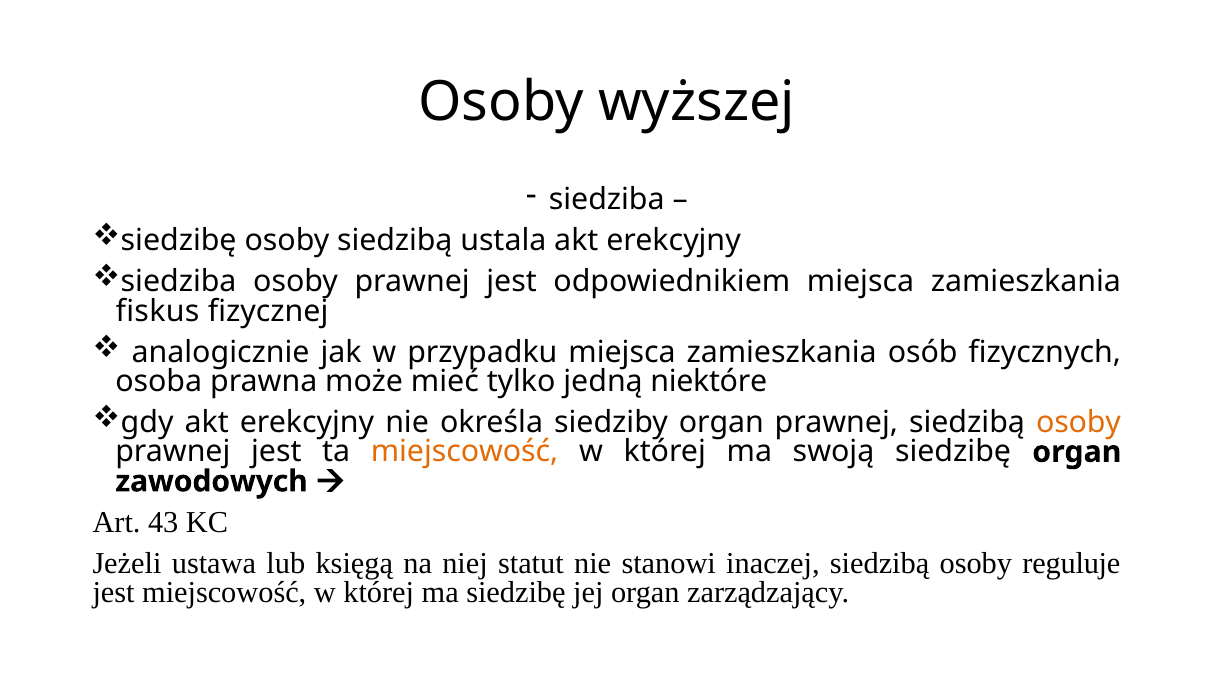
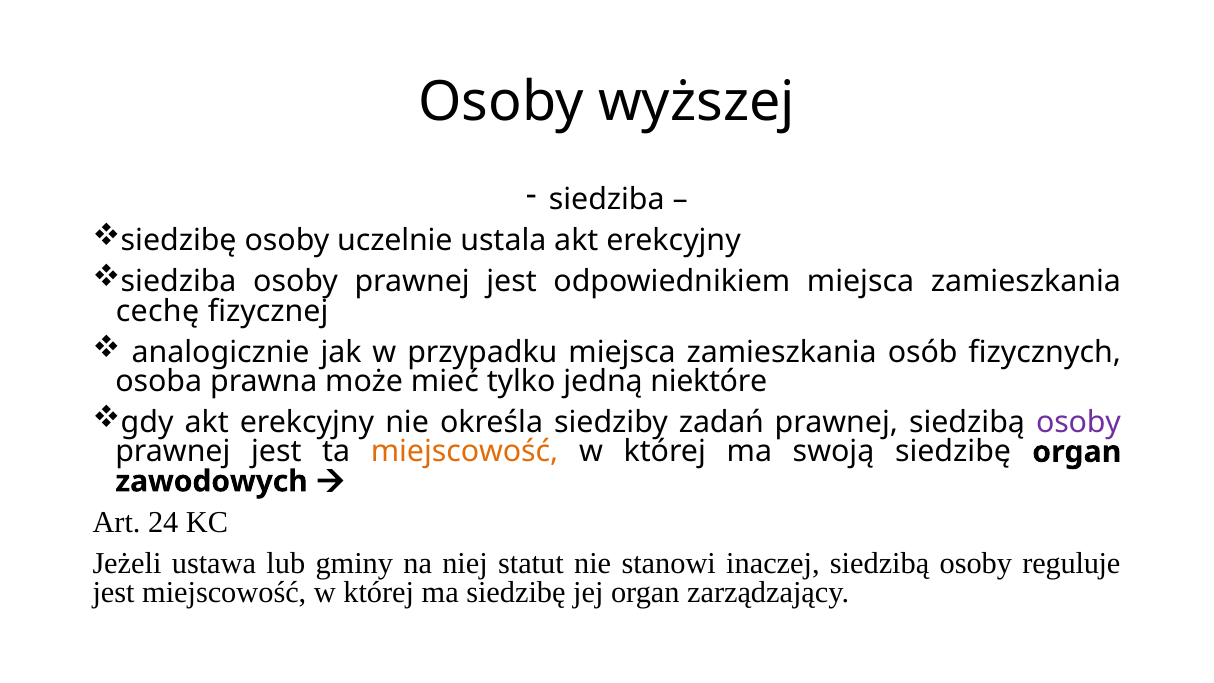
osoby siedzibą: siedzibą -> uczelnie
fiskus: fiskus -> cechę
siedziby organ: organ -> zadań
osoby at (1078, 422) colour: orange -> purple
43: 43 -> 24
księgą: księgą -> gminy
